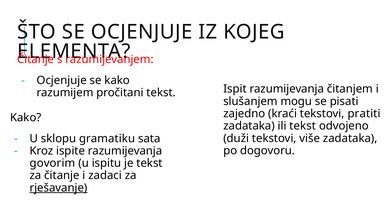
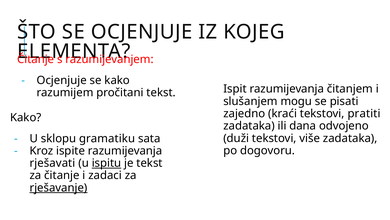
ili tekst: tekst -> dana
govorim: govorim -> rješavati
ispitu underline: none -> present
